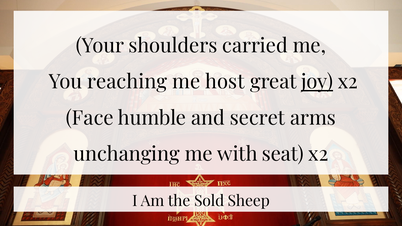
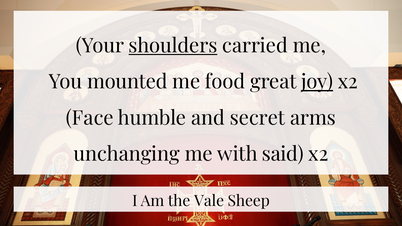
shoulders underline: none -> present
reaching: reaching -> mounted
host: host -> food
seat: seat -> said
Sold: Sold -> Vale
